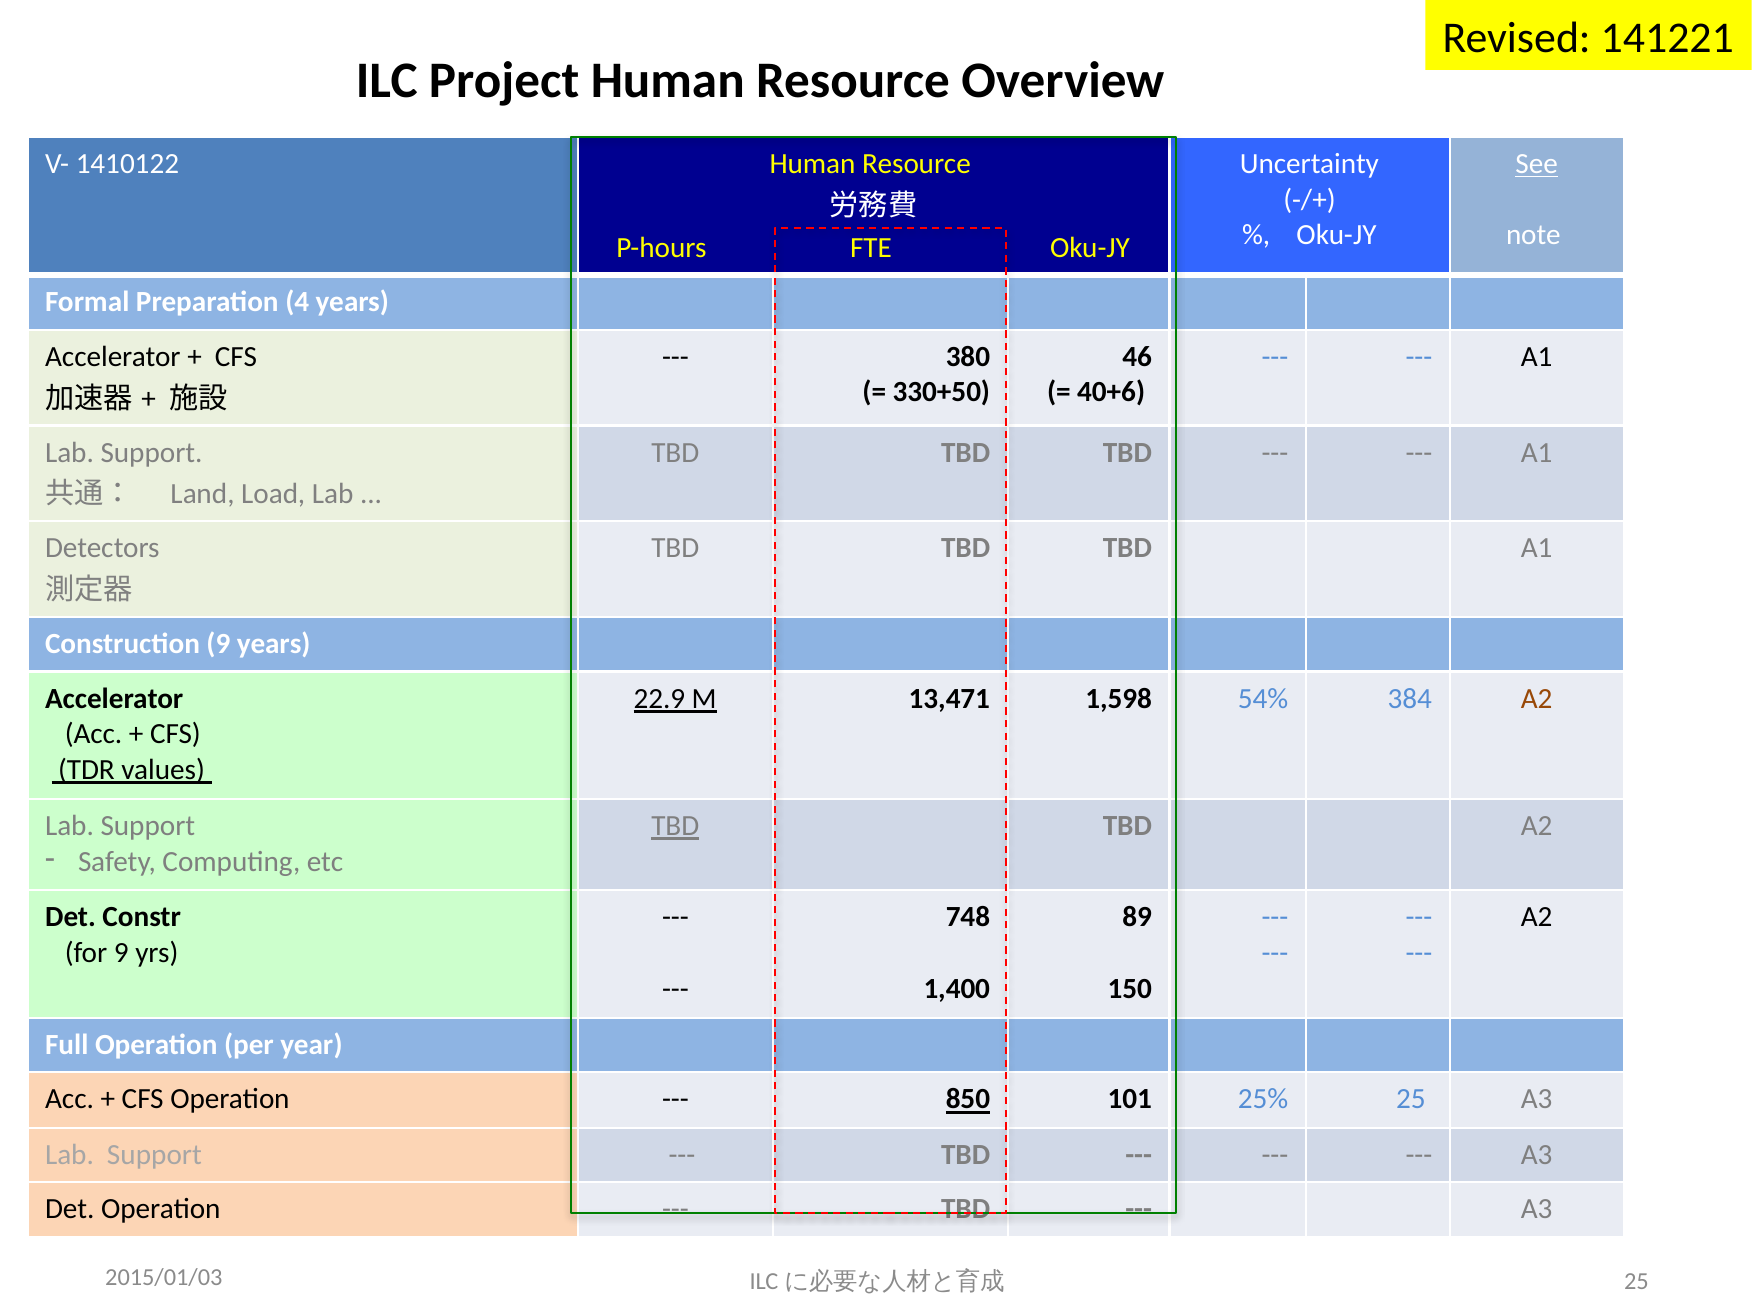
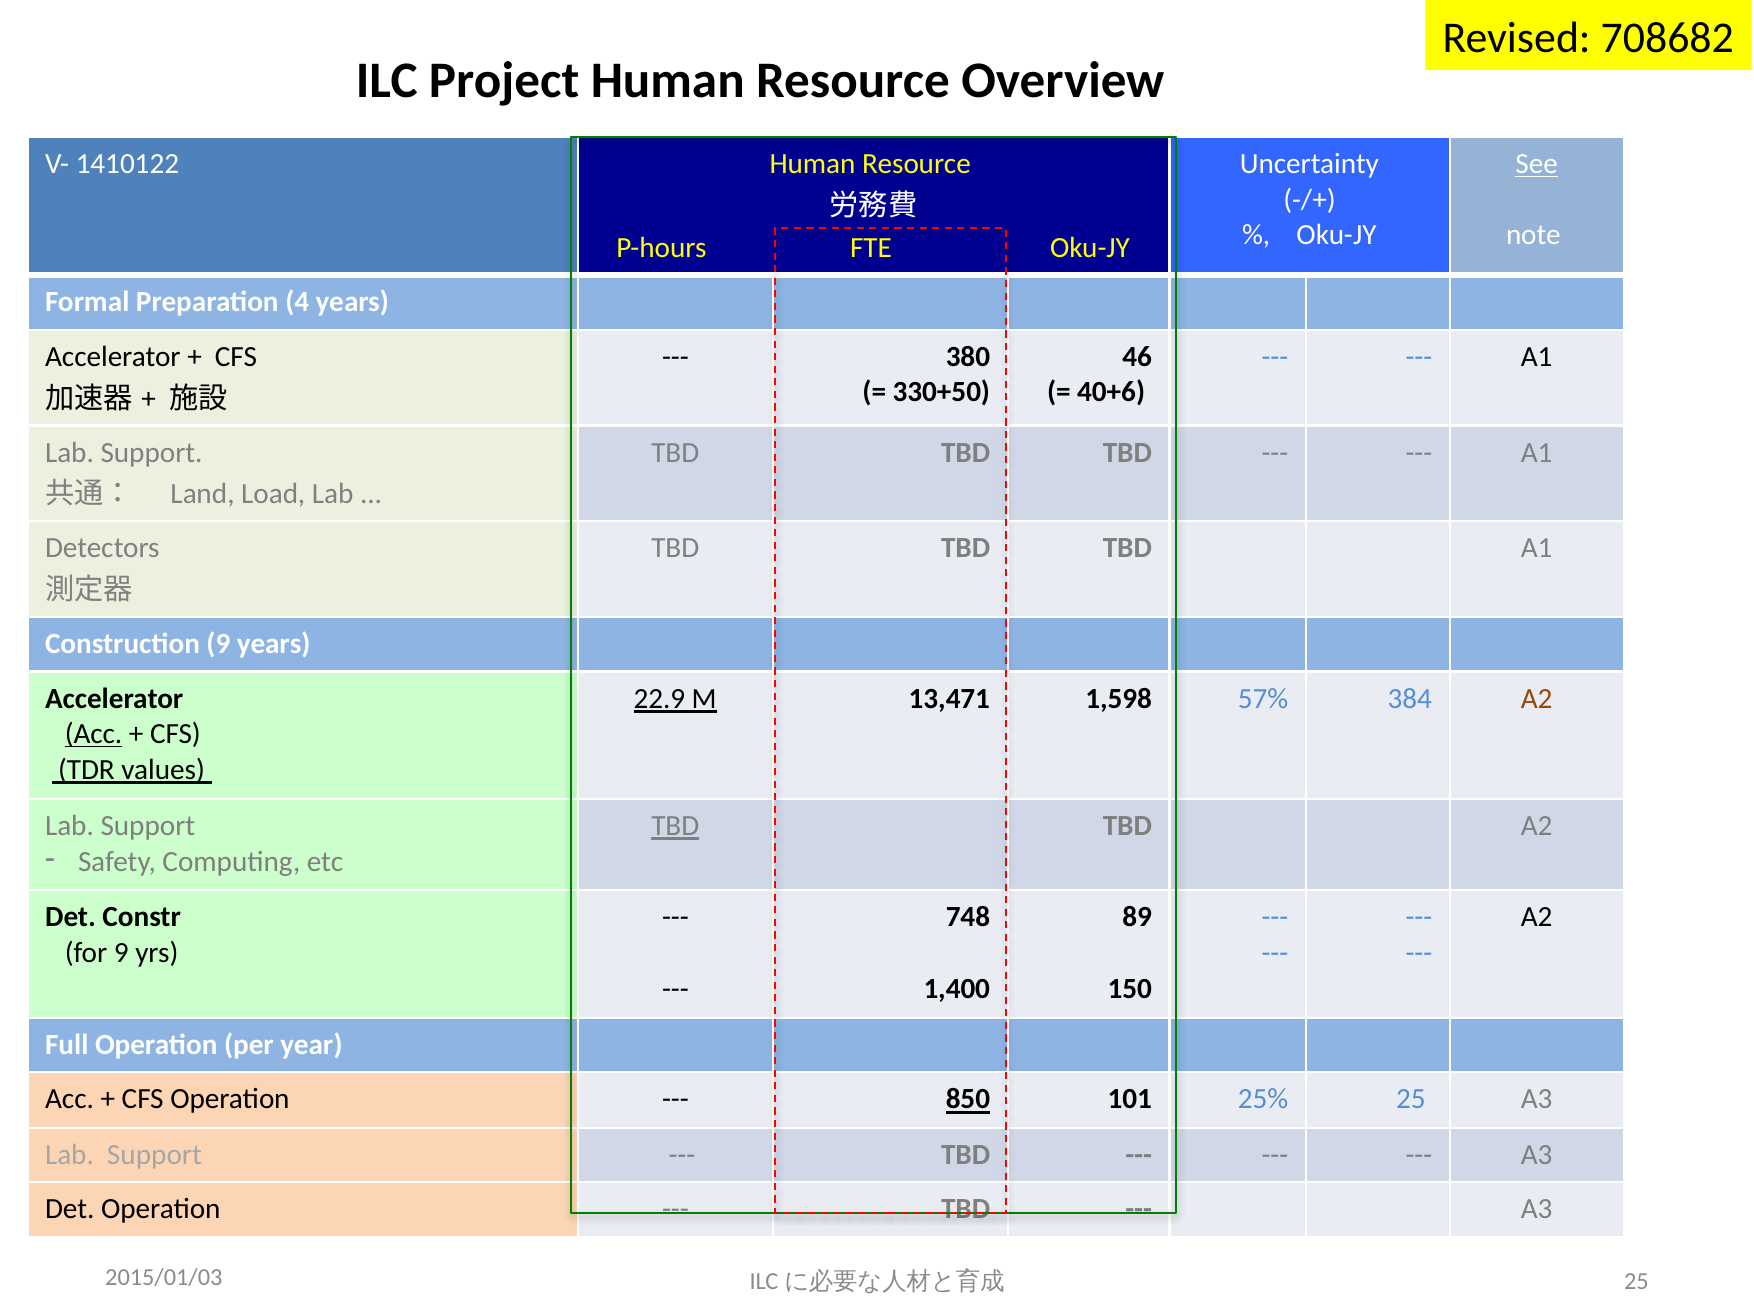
141221: 141221 -> 708682
54%: 54% -> 57%
Acc at (94, 734) underline: none -> present
